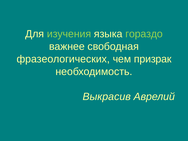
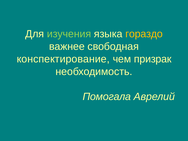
гораздо colour: light green -> yellow
фразеологических: фразеологических -> конспектирование
Выкрасив: Выкрасив -> Помогала
